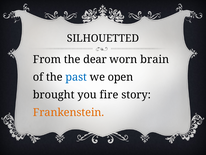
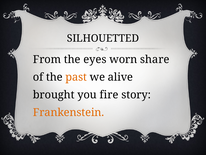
dear: dear -> eyes
brain: brain -> share
past colour: blue -> orange
open: open -> alive
